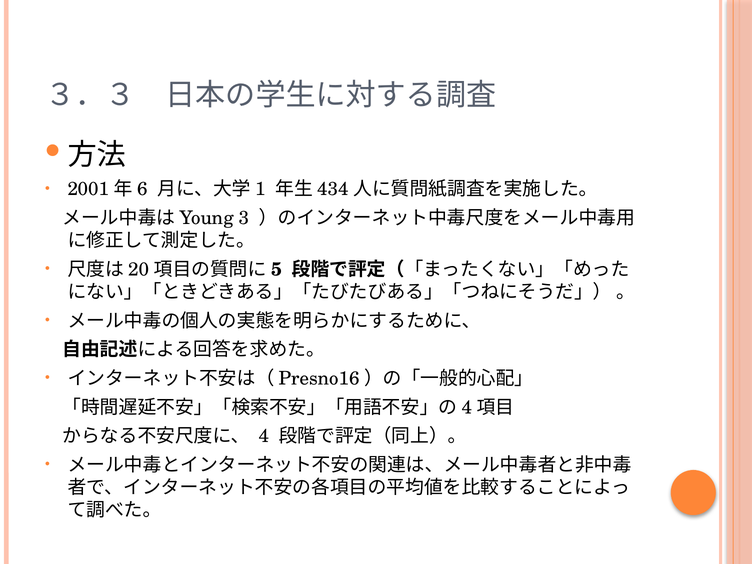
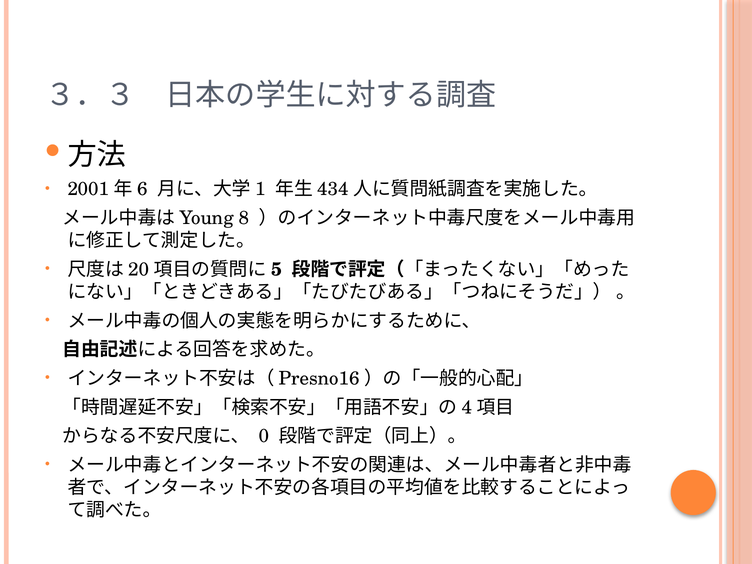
3: 3 -> 8
4: 4 -> 0
